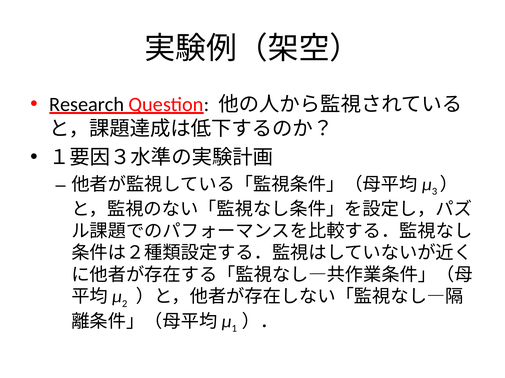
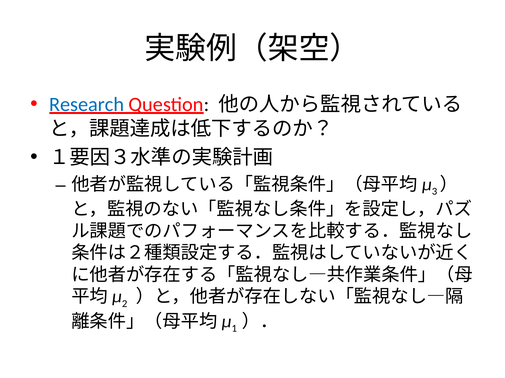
Research colour: black -> blue
